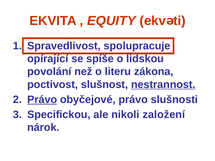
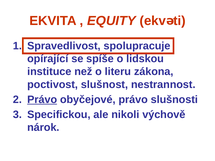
povolání: povolání -> instituce
nestrannost underline: present -> none
založení: založení -> výchově
